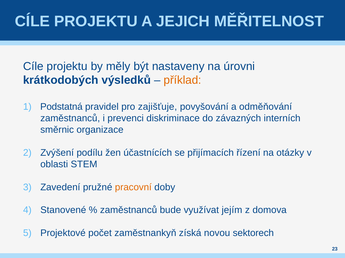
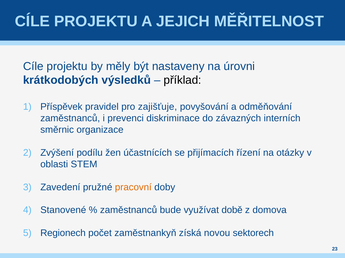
příklad colour: orange -> black
Podstatná: Podstatná -> Příspěvek
jejím: jejím -> době
Projektové: Projektové -> Regionech
